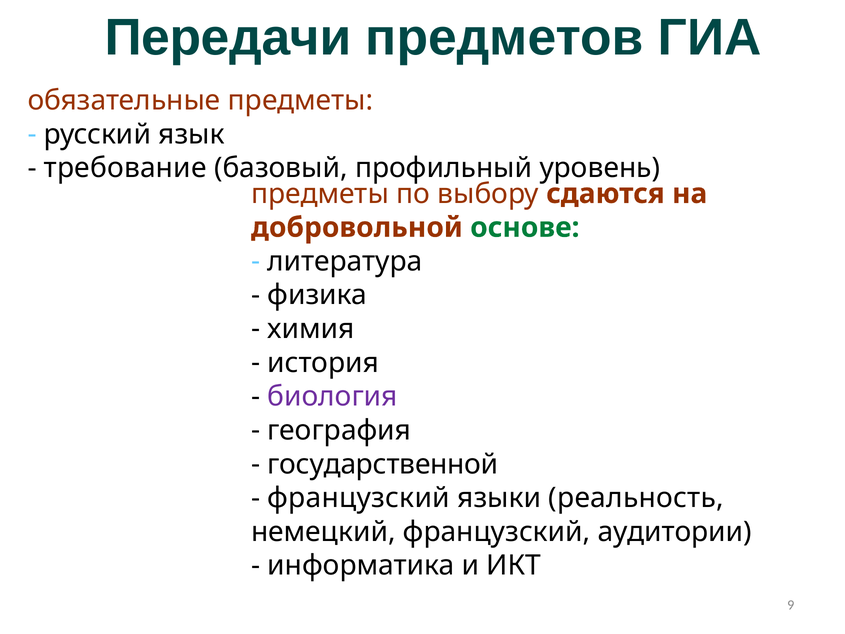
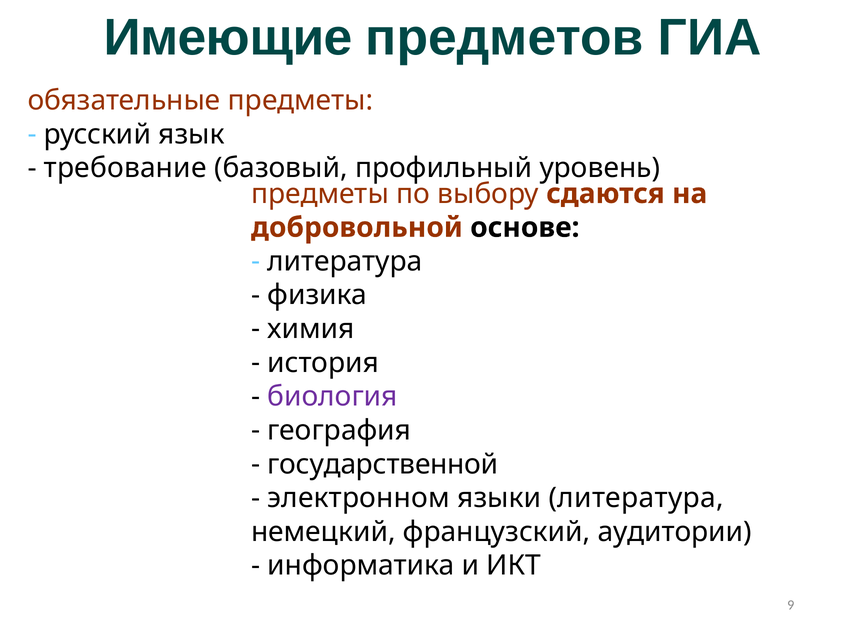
Передачи: Передачи -> Имеющие
основе colour: green -> black
французский at (359, 498): французский -> электронном
языки реальность: реальность -> литература
